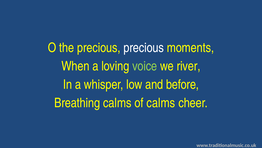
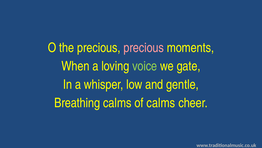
precious at (144, 48) colour: white -> pink
river: river -> gate
before: before -> gentle
